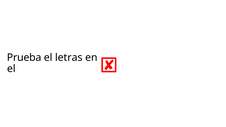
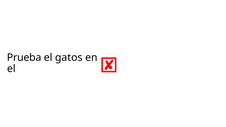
letras: letras -> gatos
